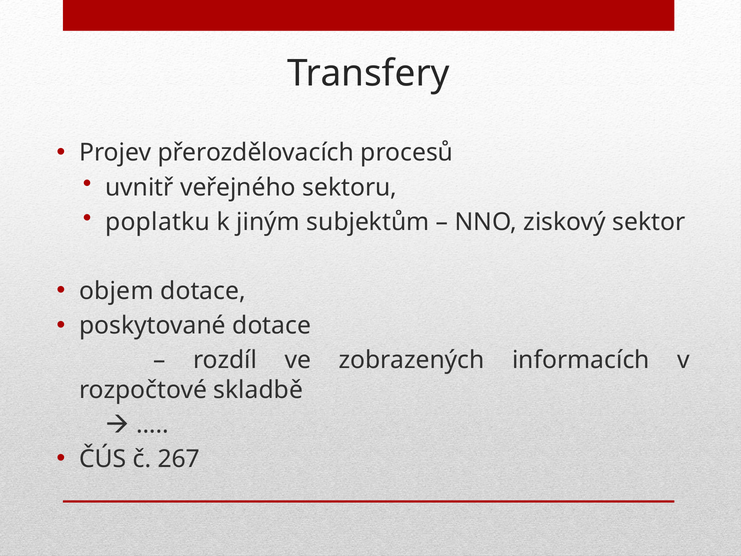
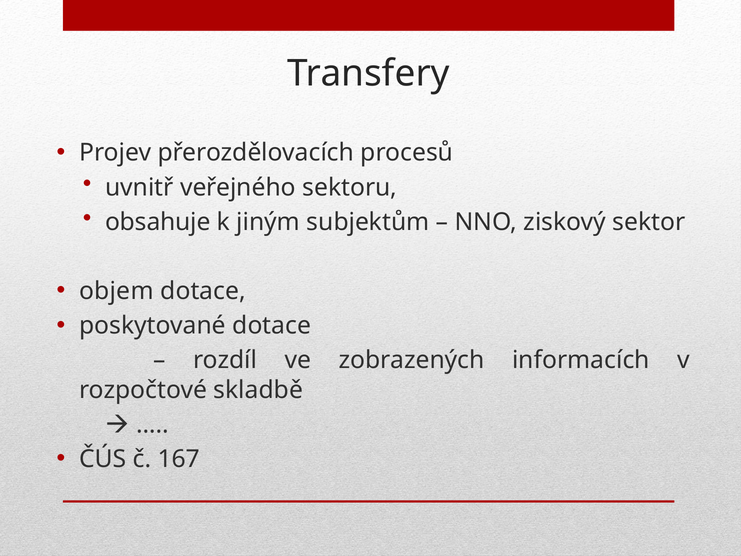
poplatku: poplatku -> obsahuje
267: 267 -> 167
